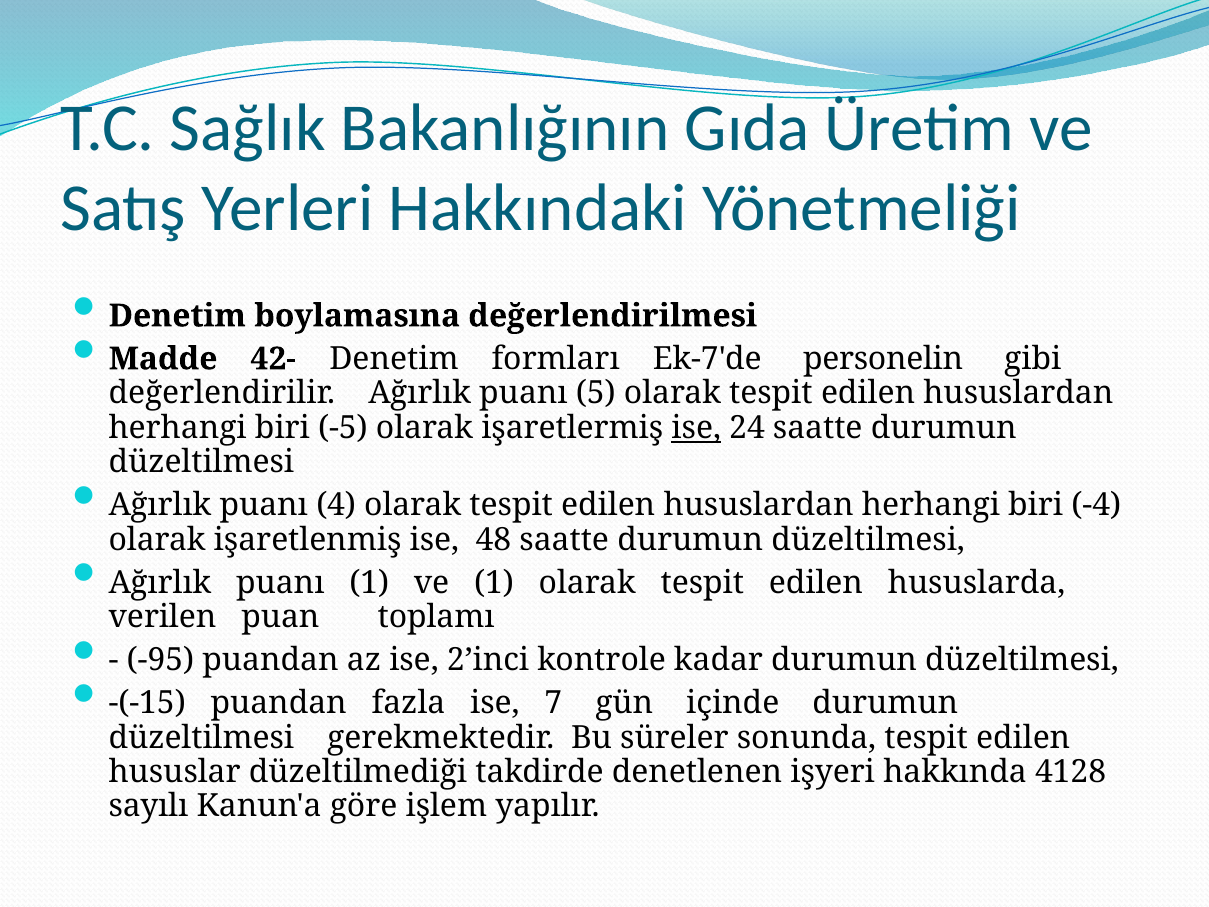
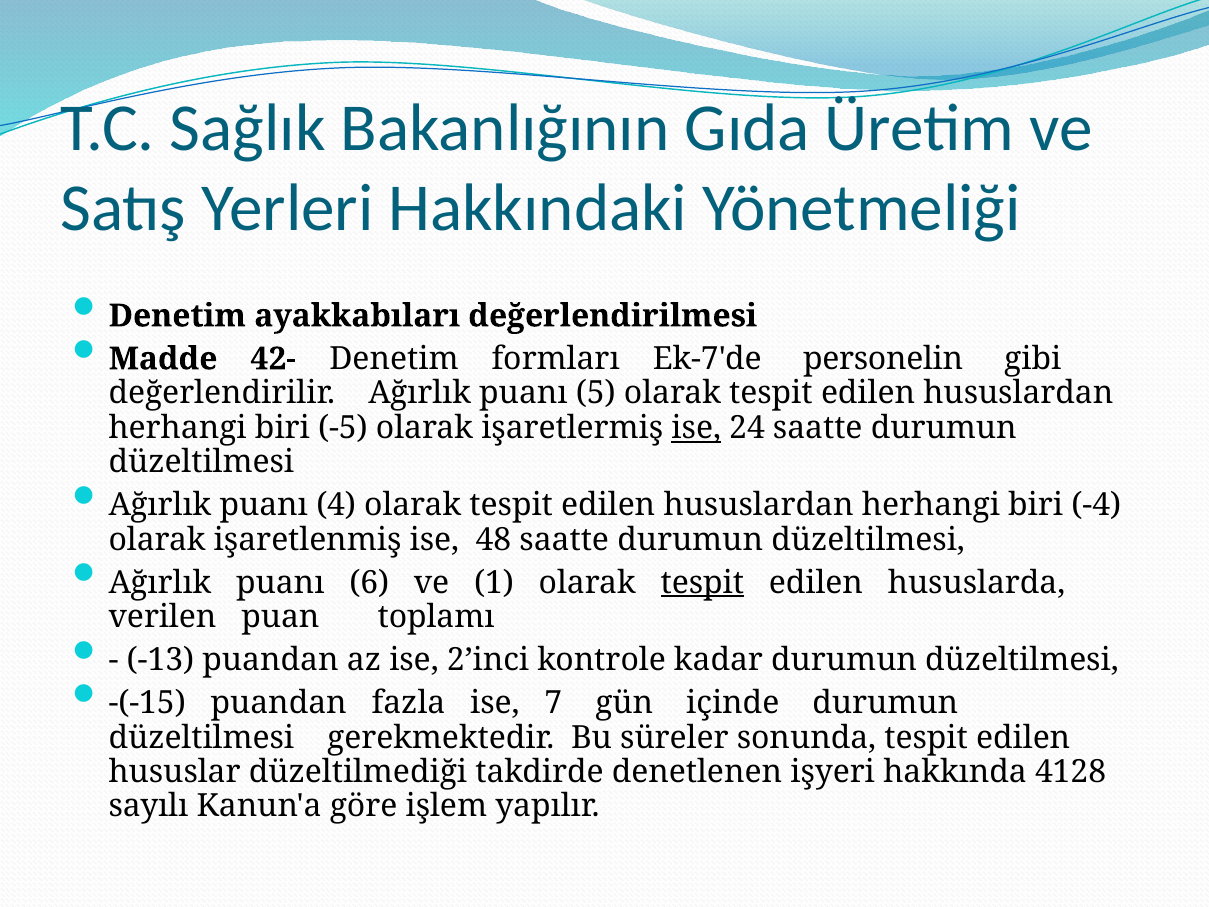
boylamasına: boylamasına -> ayakkabıları
puanı 1: 1 -> 6
tespit at (702, 583) underline: none -> present
-95: -95 -> -13
